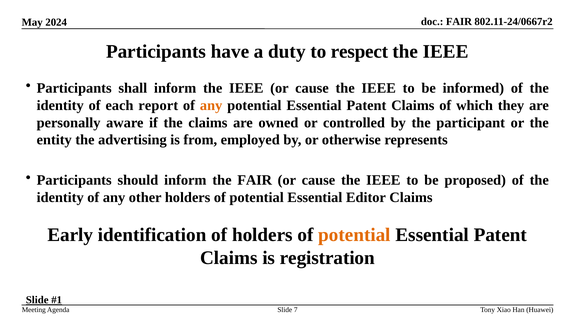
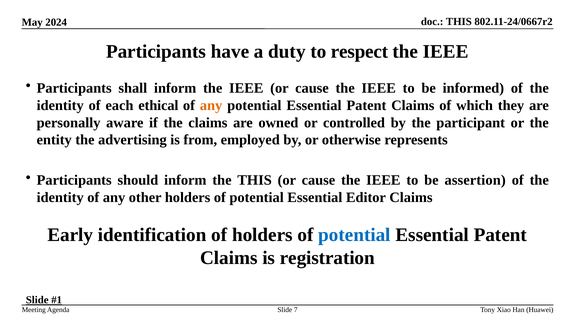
FAIR at (459, 22): FAIR -> THIS
report: report -> ethical
the FAIR: FAIR -> THIS
proposed: proposed -> assertion
potential at (354, 235) colour: orange -> blue
